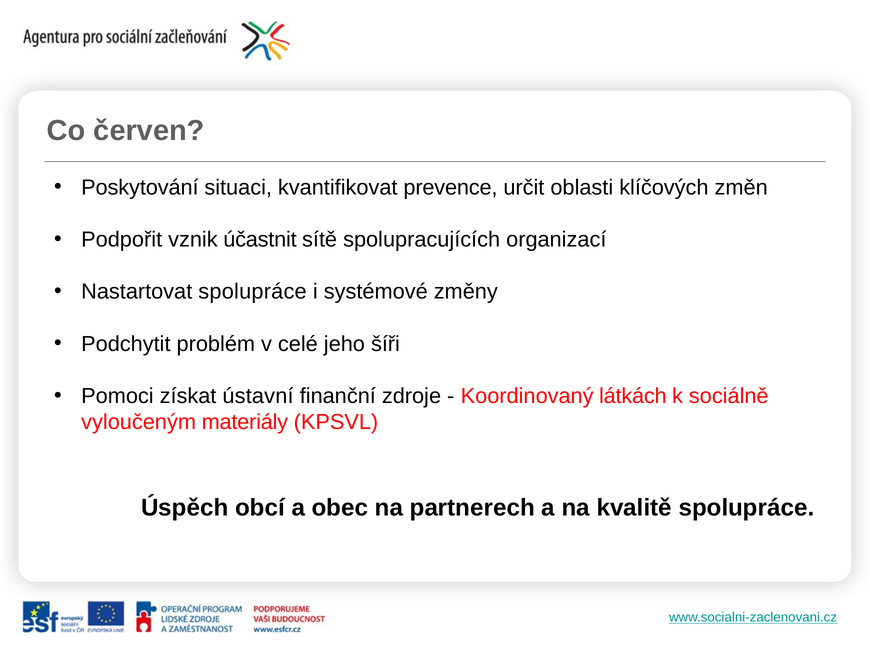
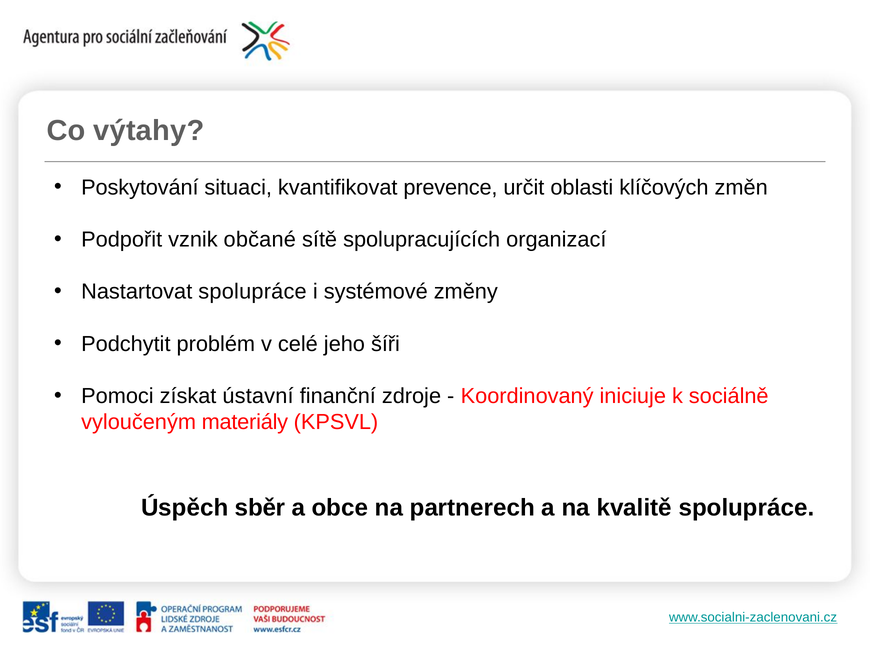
červen: červen -> výtahy
účastnit: účastnit -> občané
látkách: látkách -> iniciuje
obcí: obcí -> sběr
obec: obec -> obce
